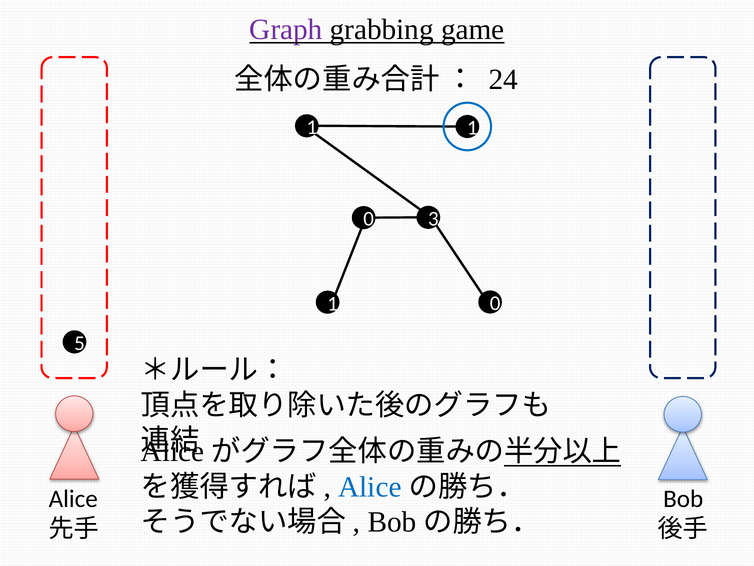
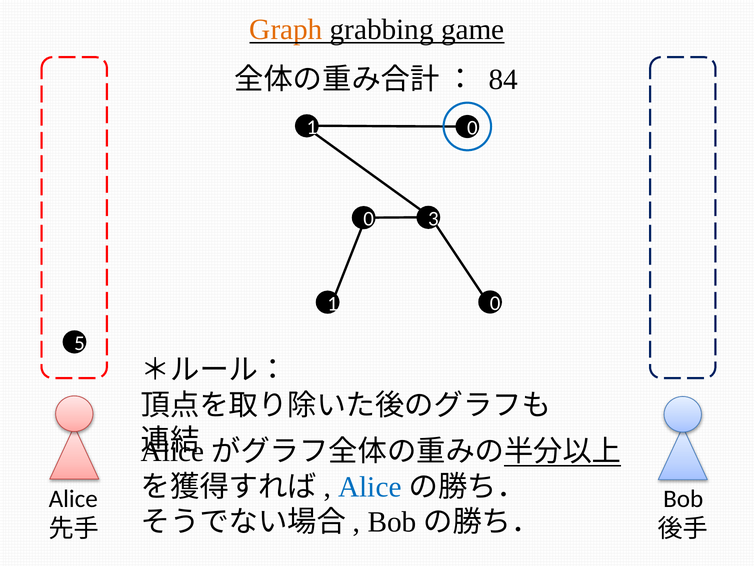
Graph colour: purple -> orange
24: 24 -> 84
1 1: 1 -> 0
